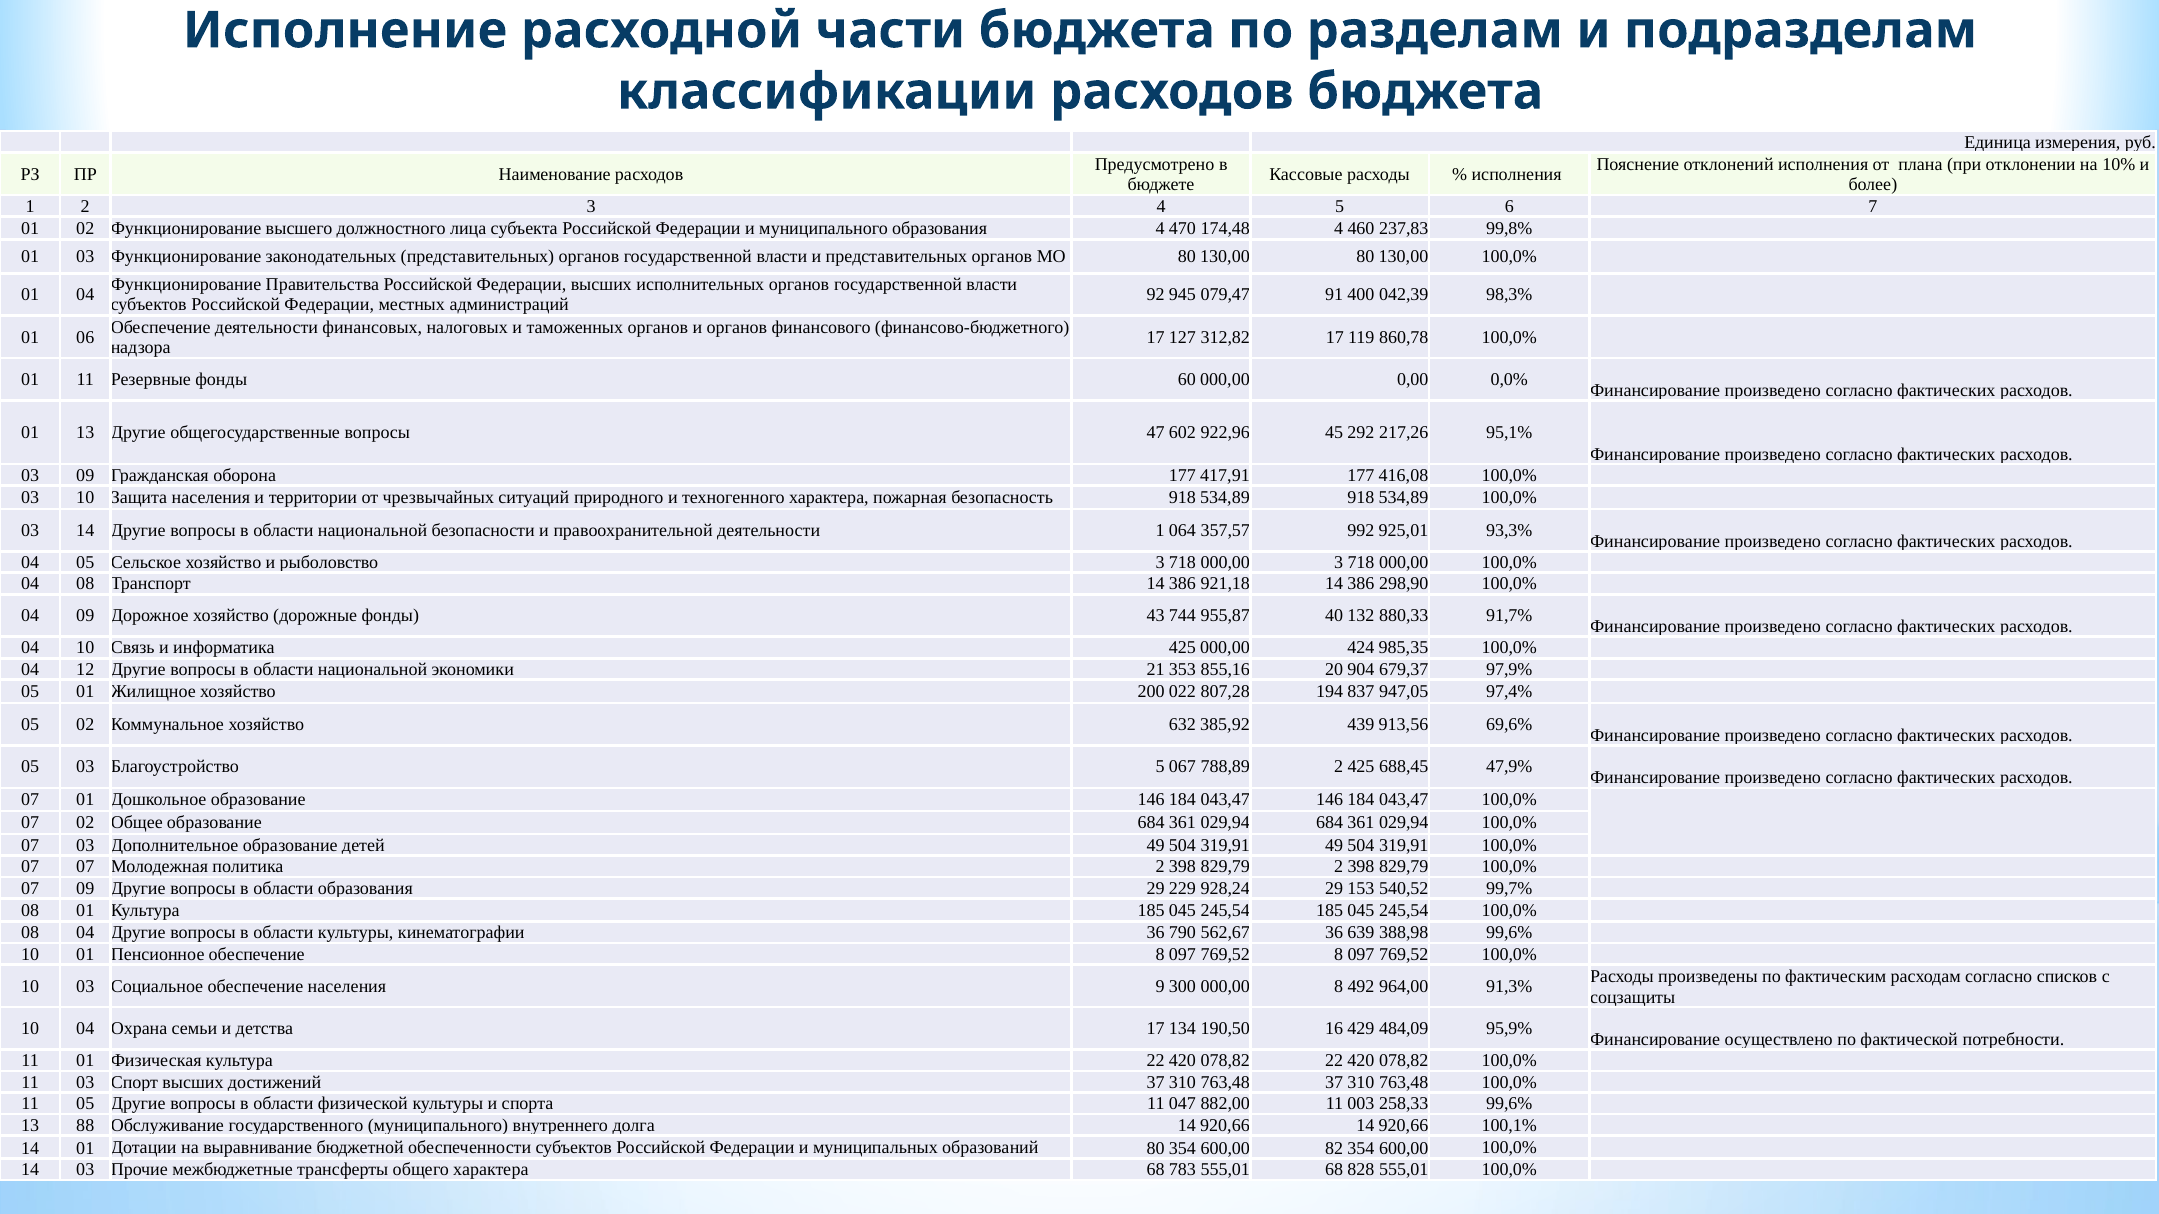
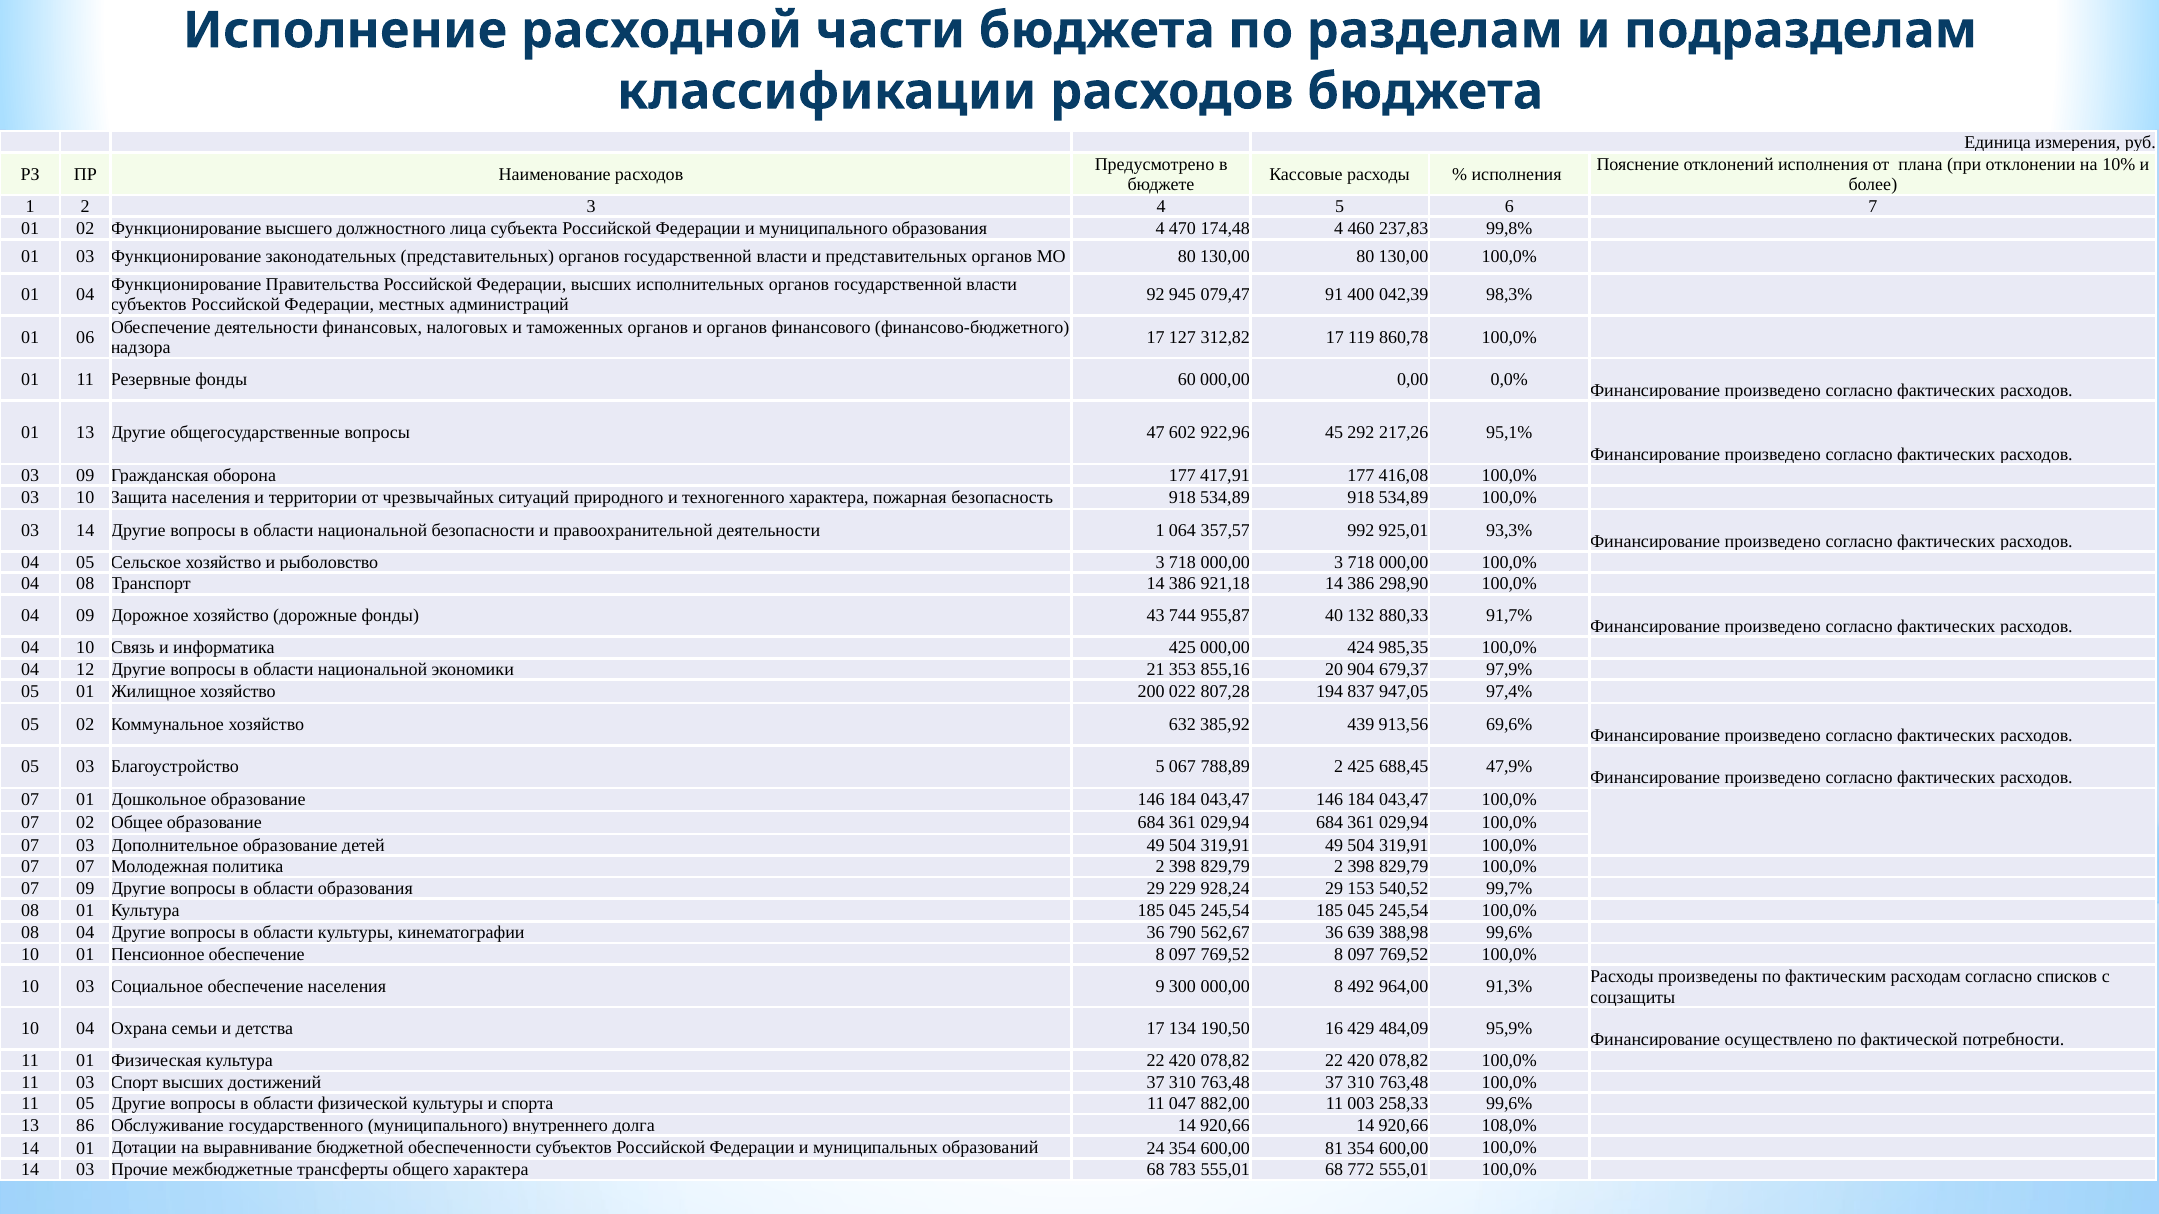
88: 88 -> 86
100,1%: 100,1% -> 108,0%
образований 80: 80 -> 24
82: 82 -> 81
828: 828 -> 772
